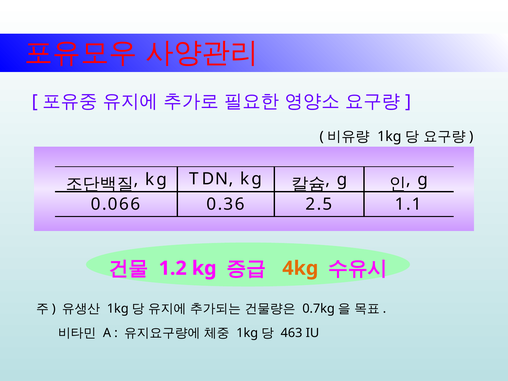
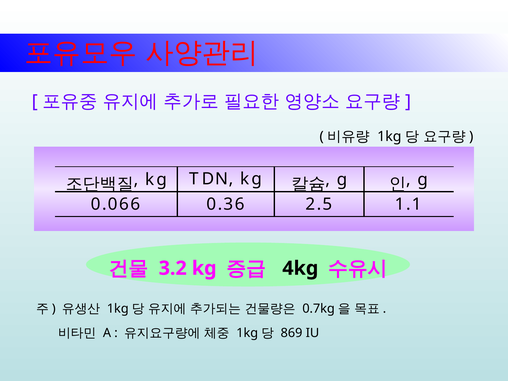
1.2: 1.2 -> 3.2
4kg colour: orange -> black
463: 463 -> 869
